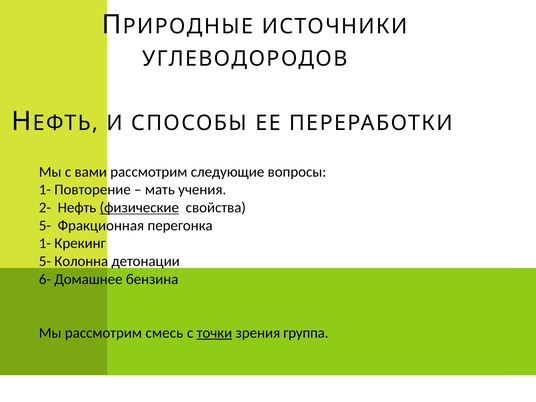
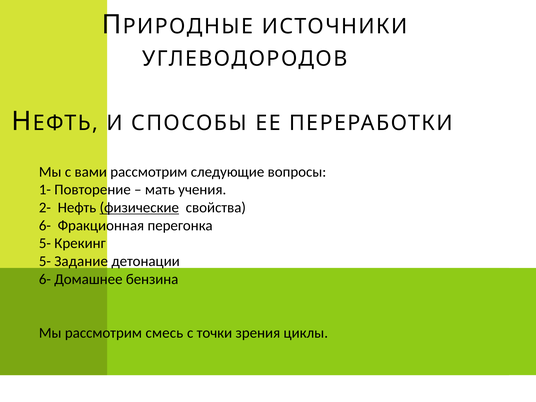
5- at (45, 226): 5- -> 6-
1- at (45, 243): 1- -> 5-
Колонна: Колонна -> Задание
точки underline: present -> none
группа: группа -> циклы
